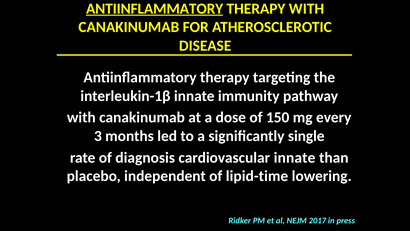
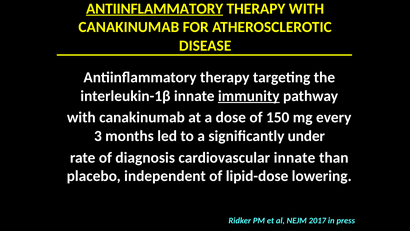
immunity underline: none -> present
single: single -> under
lipid-time: lipid-time -> lipid-dose
